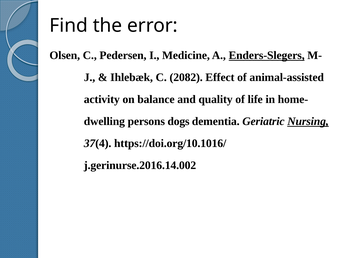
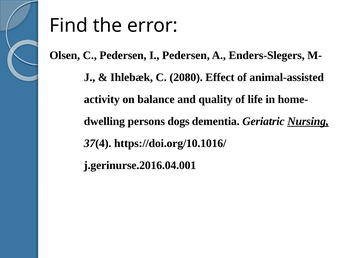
I Medicine: Medicine -> Pedersen
Enders-Slegers underline: present -> none
2082: 2082 -> 2080
j.gerinurse.2016.14.002: j.gerinurse.2016.14.002 -> j.gerinurse.2016.04.001
